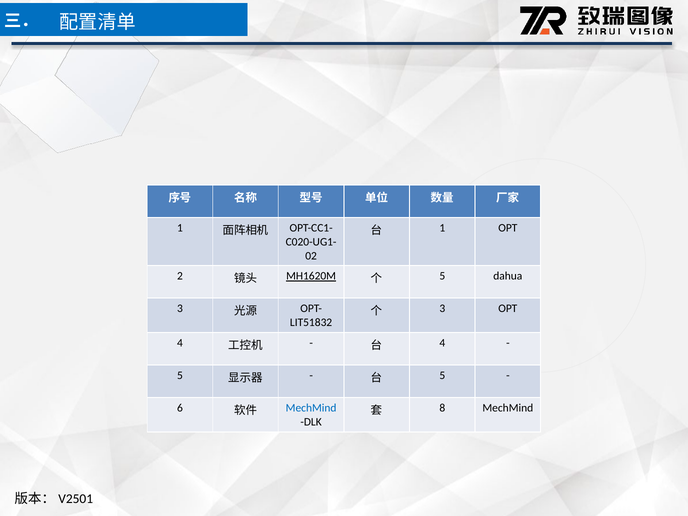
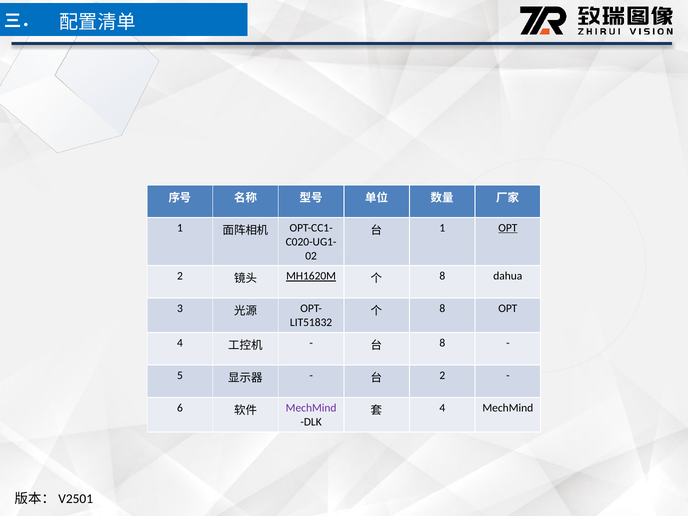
OPT at (508, 228) underline: none -> present
5 at (442, 276): 5 -> 8
3 at (442, 309): 3 -> 8
4 at (442, 343): 4 -> 8
5 at (442, 376): 5 -> 2
MechMind at (311, 408) colour: blue -> purple
8 at (442, 408): 8 -> 4
